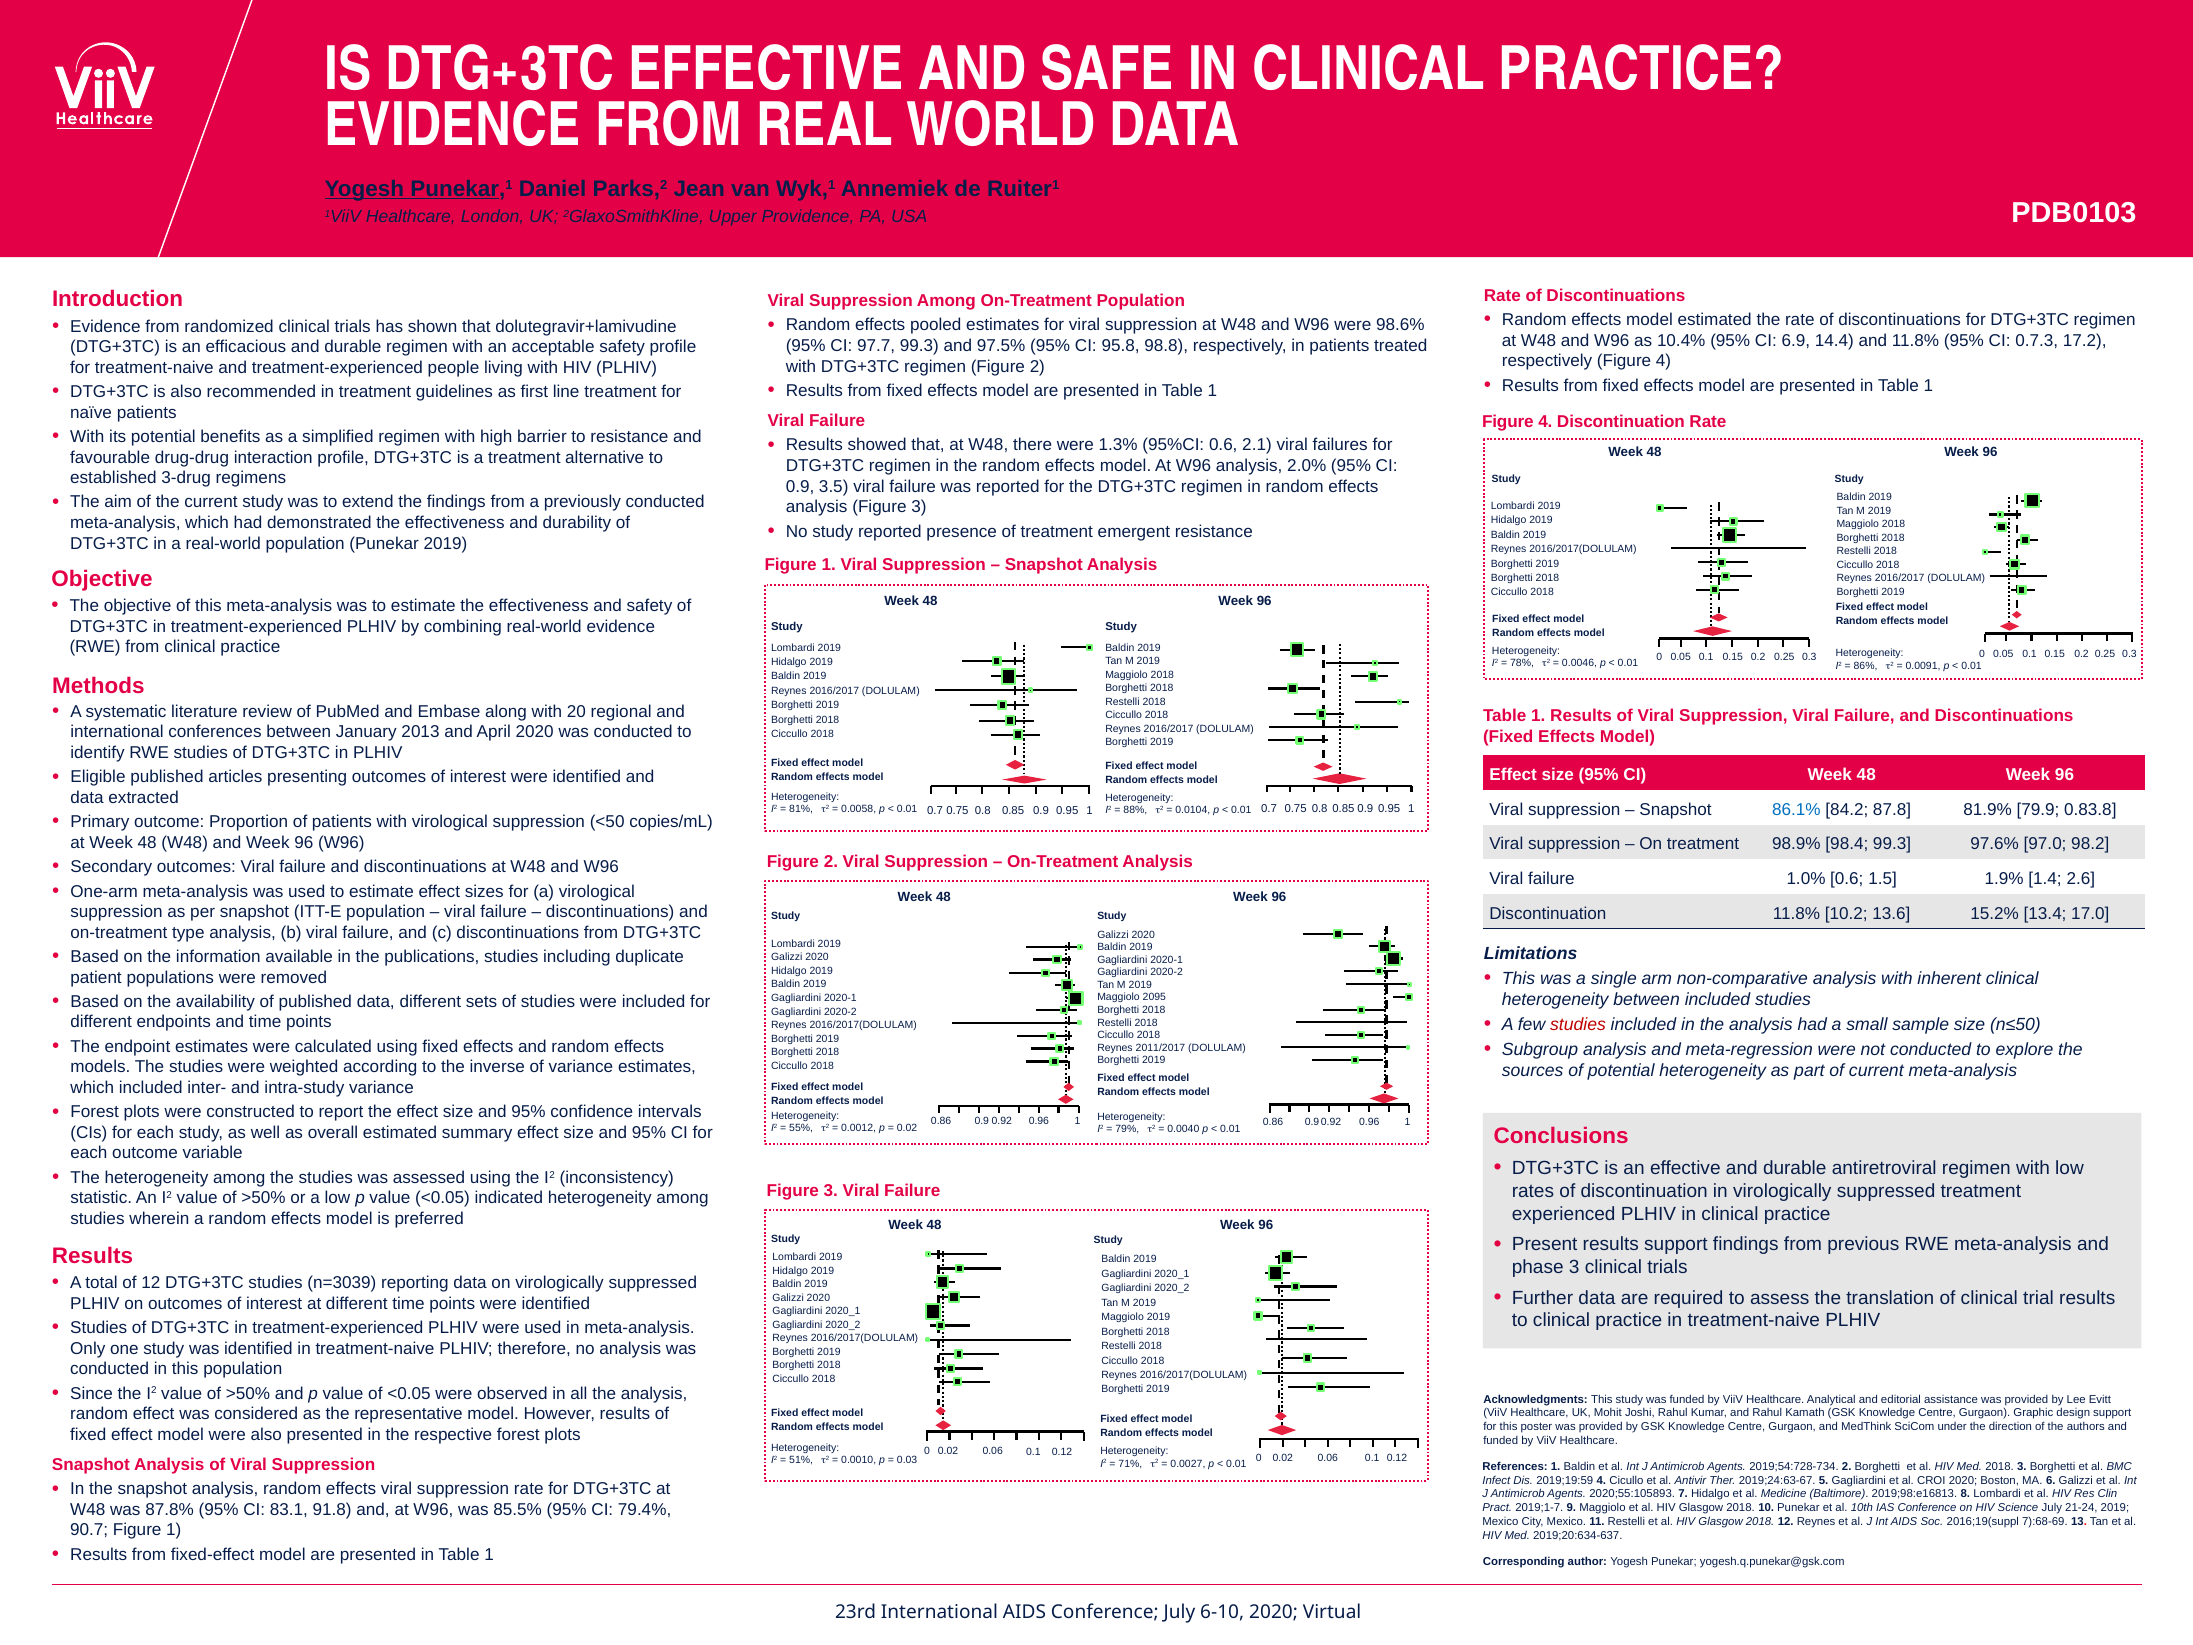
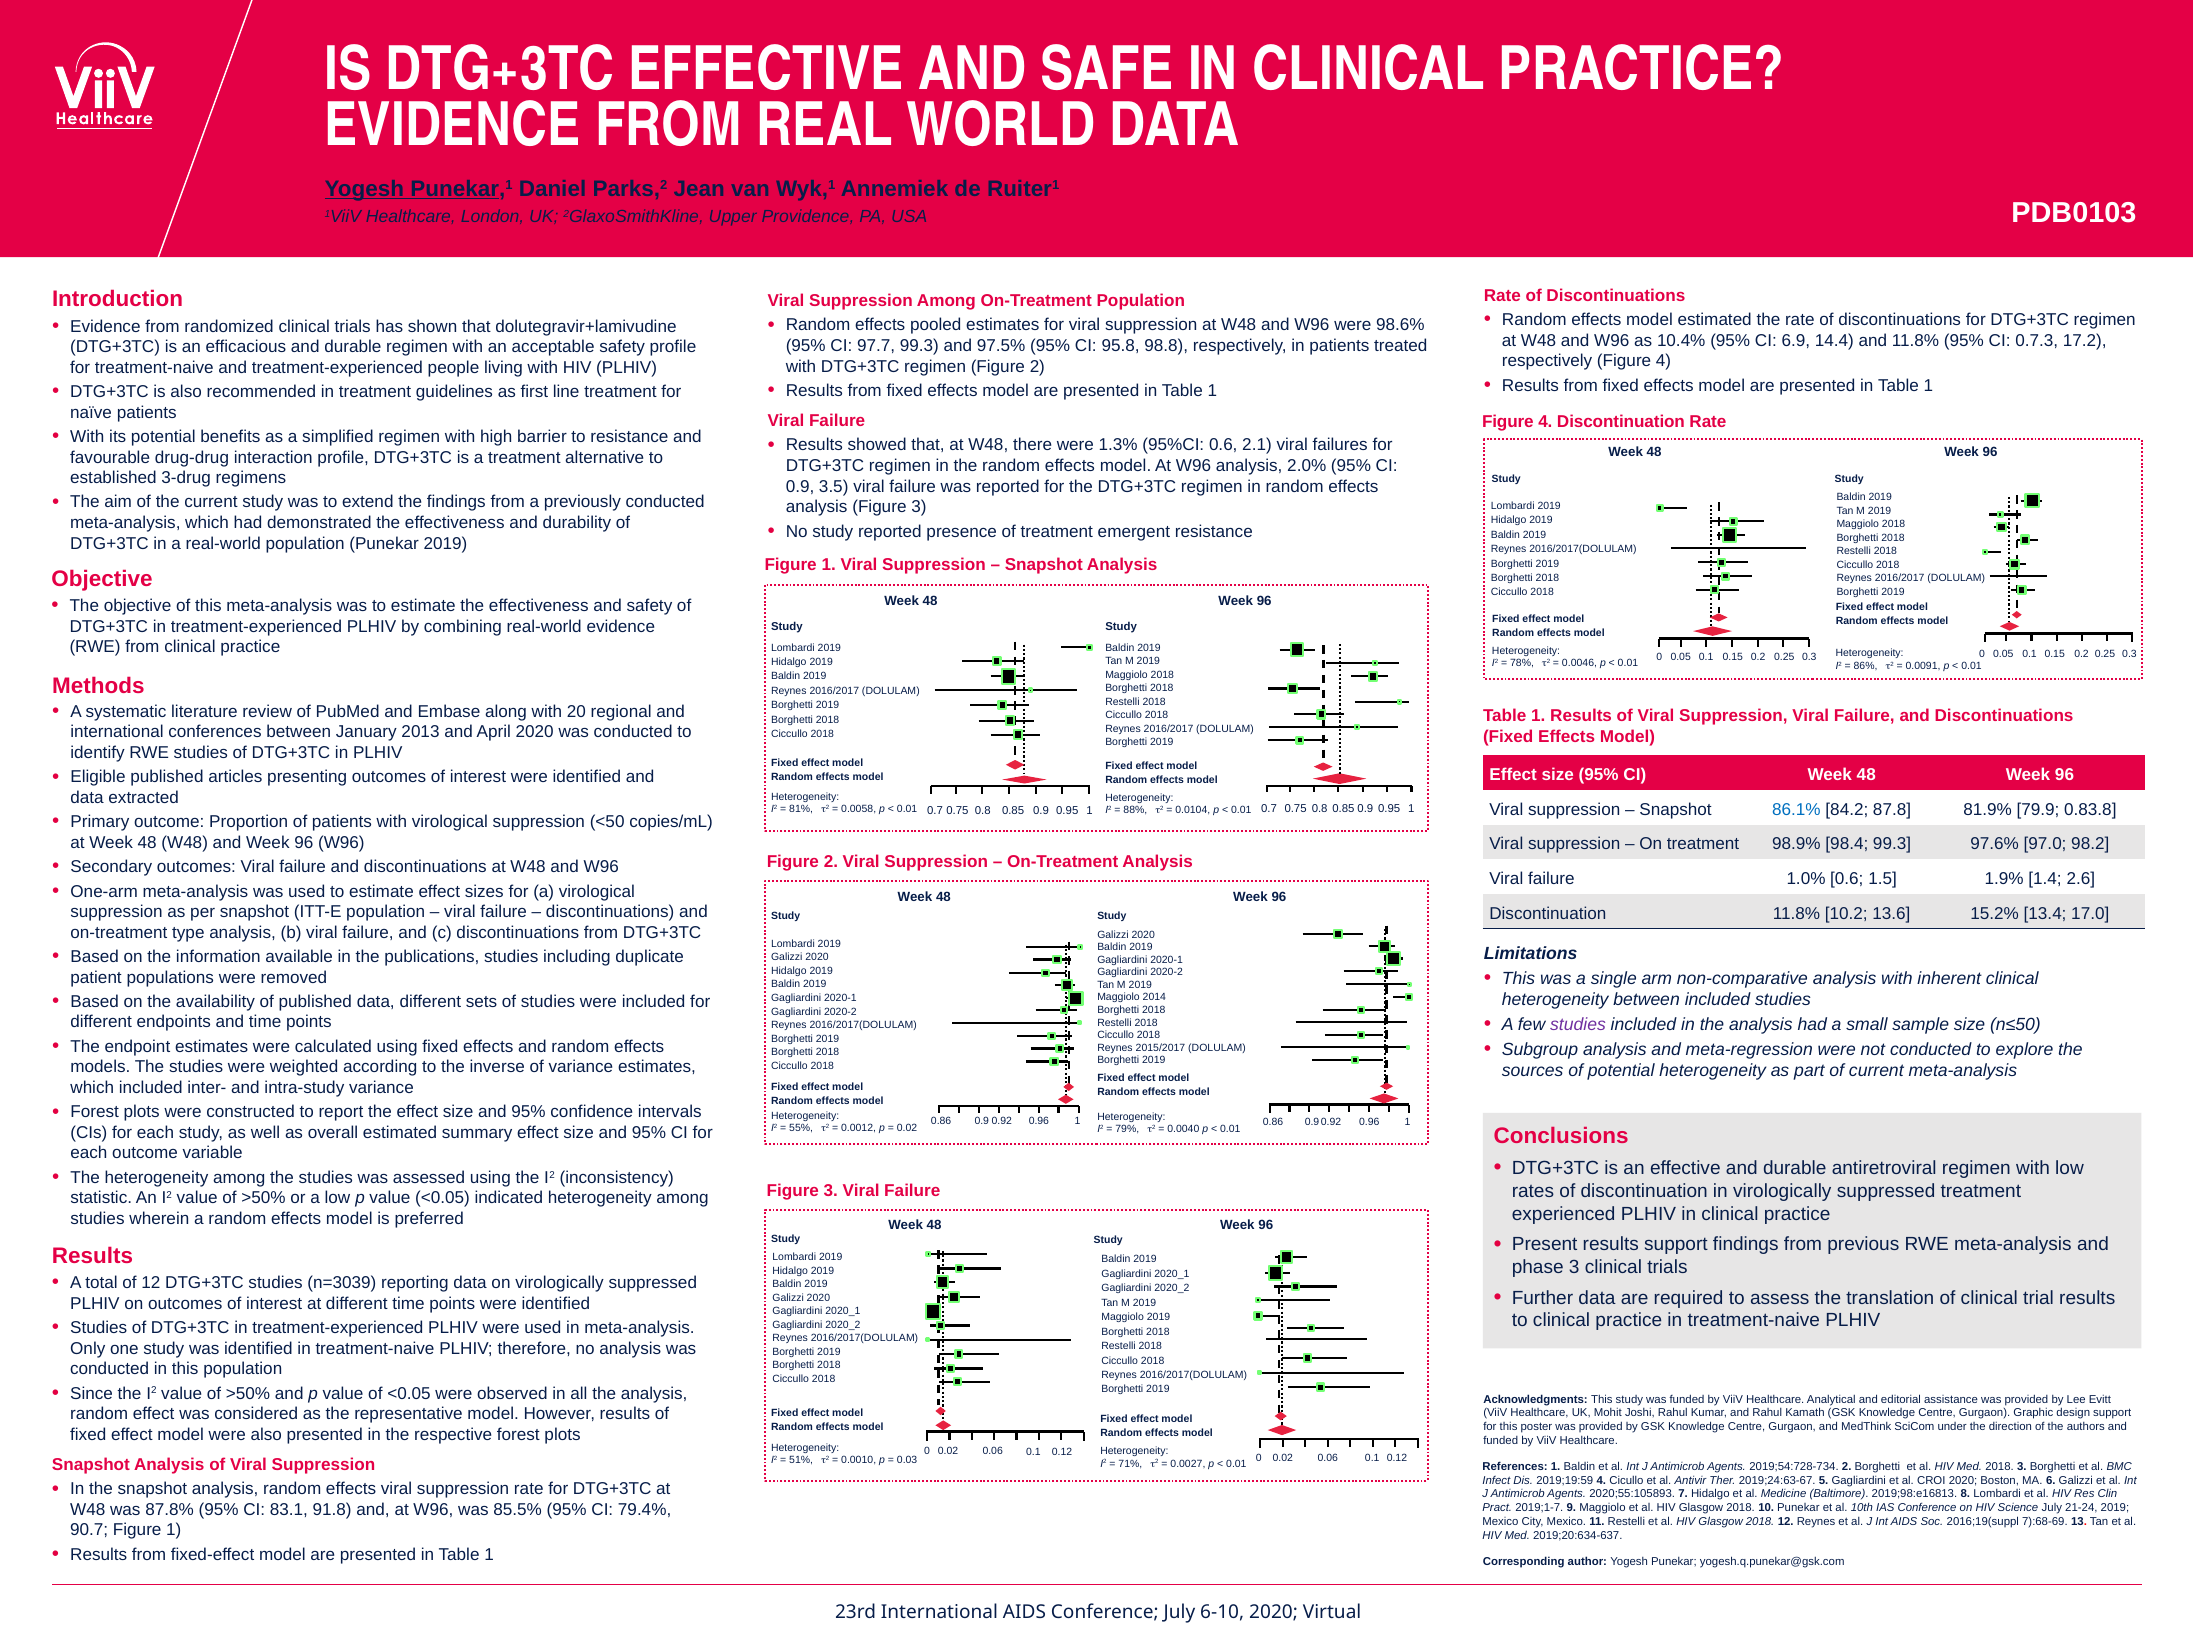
2095: 2095 -> 2014
studies at (1578, 1024) colour: red -> purple
2011/2017: 2011/2017 -> 2015/2017
